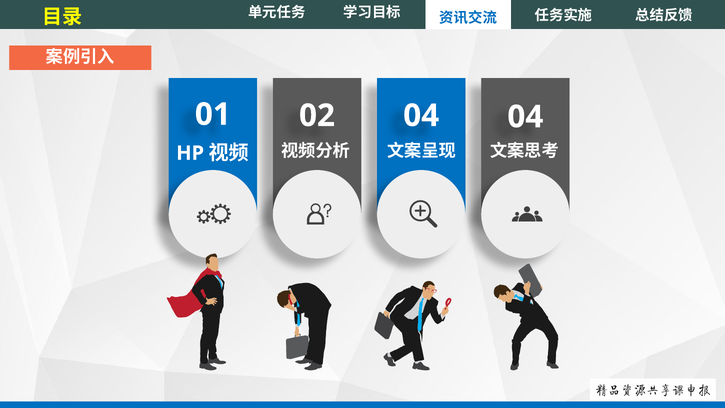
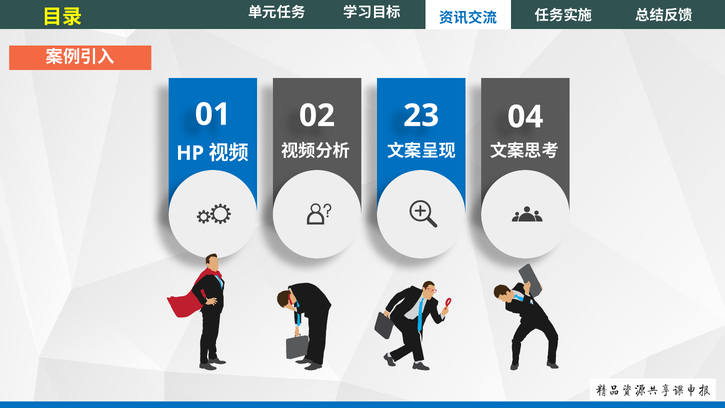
02 04: 04 -> 23
